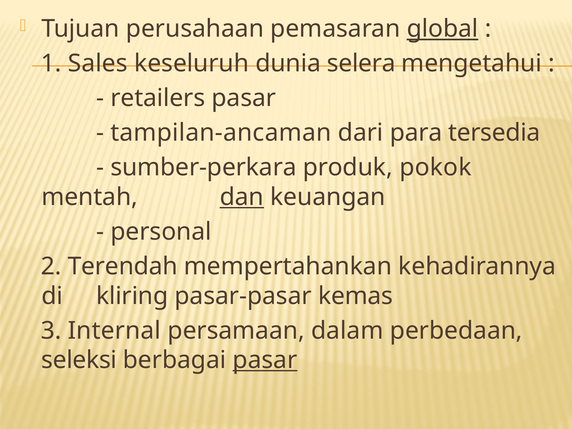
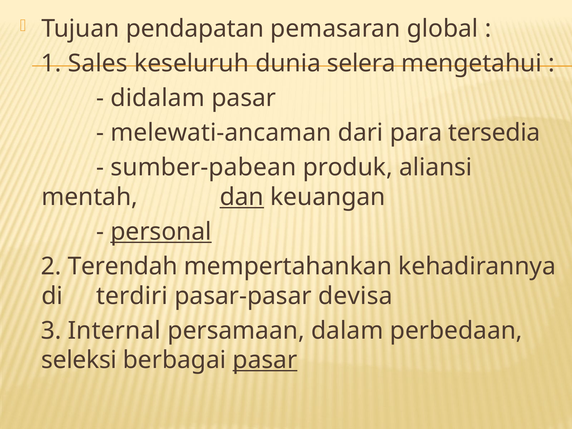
perusahaan: perusahaan -> pendapatan
global underline: present -> none
retailers: retailers -> didalam
tampilan-ancaman: tampilan-ancaman -> melewati-ancaman
sumber-perkara: sumber-perkara -> sumber-pabean
pokok: pokok -> aliansi
personal underline: none -> present
kliring: kliring -> terdiri
kemas: kemas -> devisa
